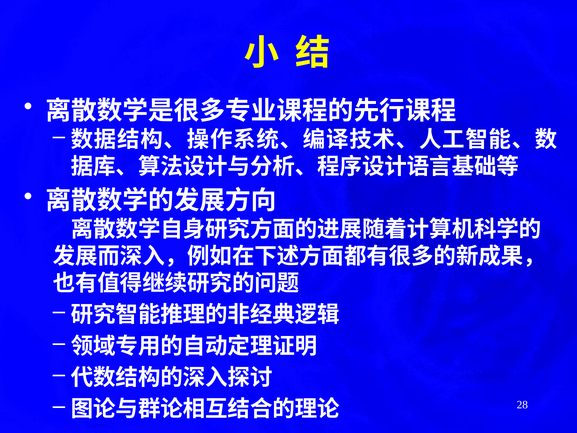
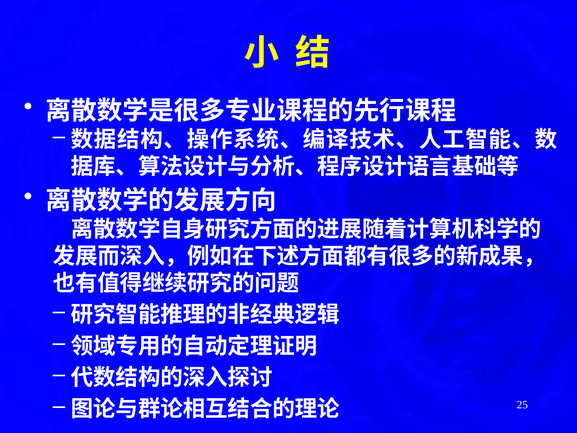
28: 28 -> 25
